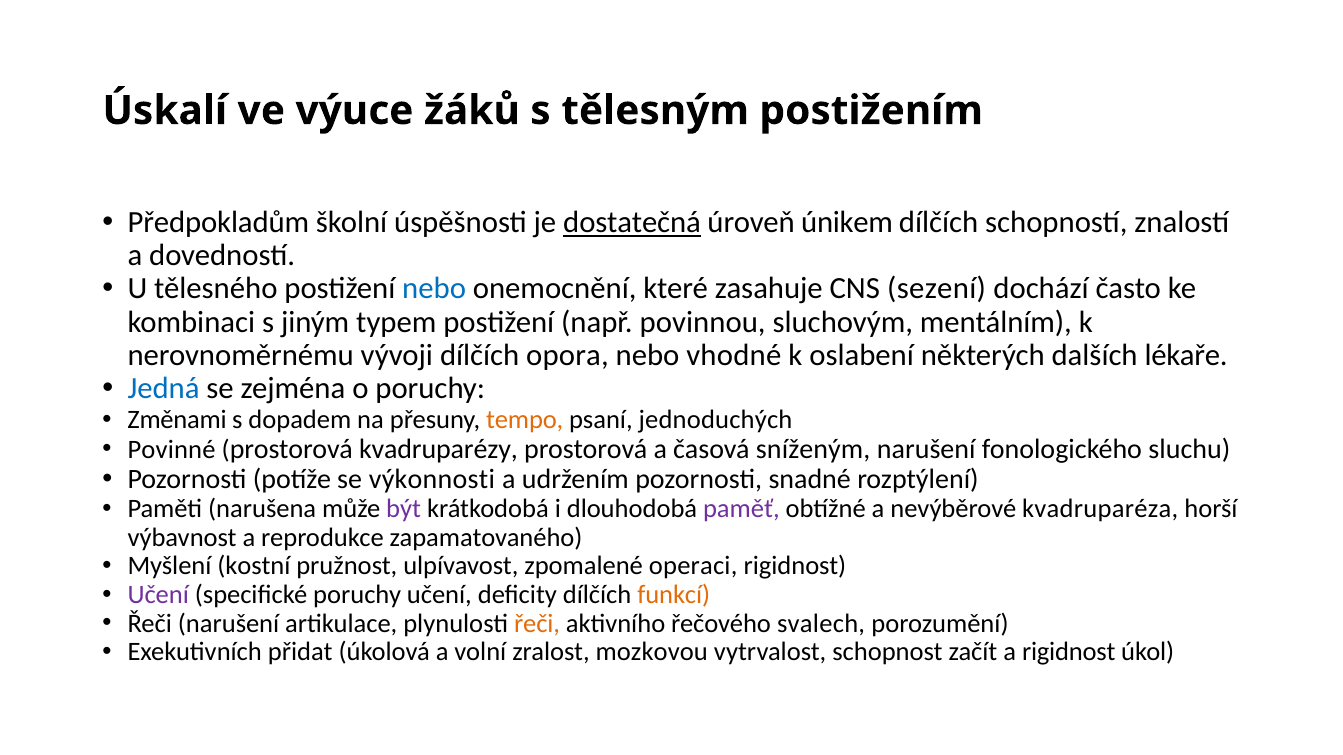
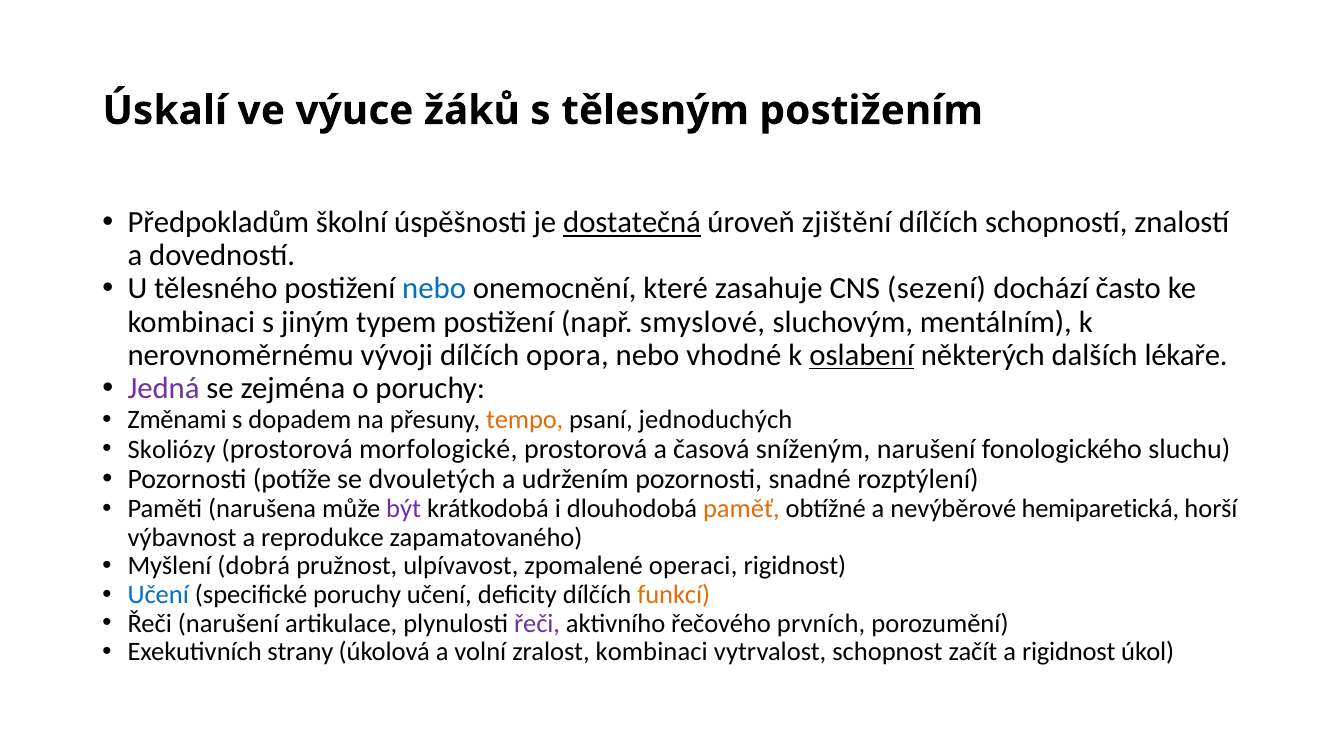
únikem: únikem -> zjištění
povinnou: povinnou -> smyslové
oslabení underline: none -> present
Jedná colour: blue -> purple
Povinné: Povinné -> Skoliózy
kvadruparézy: kvadruparézy -> morfologické
výkonnosti: výkonnosti -> dvouletých
paměť colour: purple -> orange
kvadruparéza: kvadruparéza -> hemiparetická
kostní: kostní -> dobrá
Učení at (158, 595) colour: purple -> blue
řeči at (537, 624) colour: orange -> purple
svalech: svalech -> prvních
přidat: přidat -> strany
zralost mozkovou: mozkovou -> kombinaci
